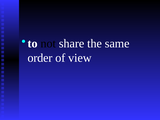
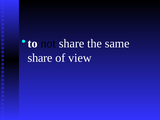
order at (40, 58): order -> share
